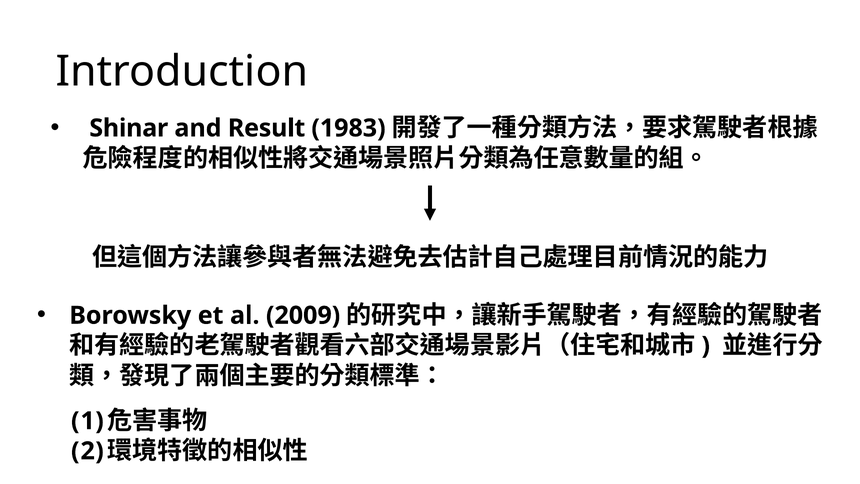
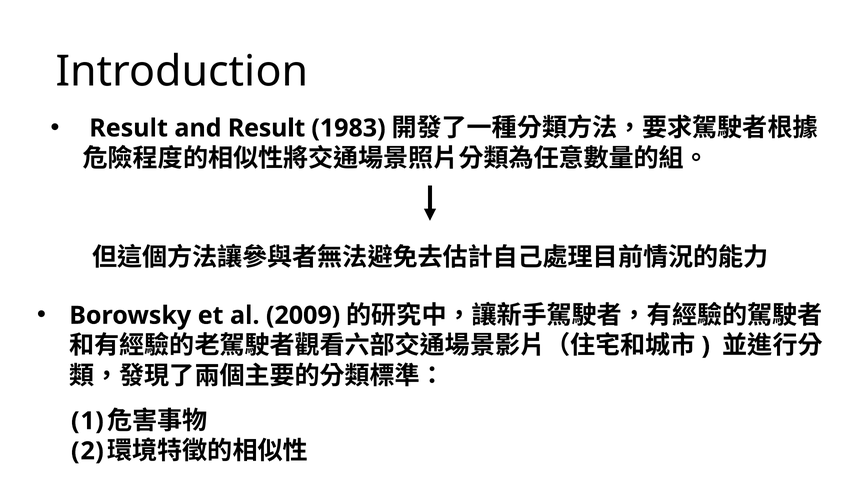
Shinar at (129, 128): Shinar -> Result
